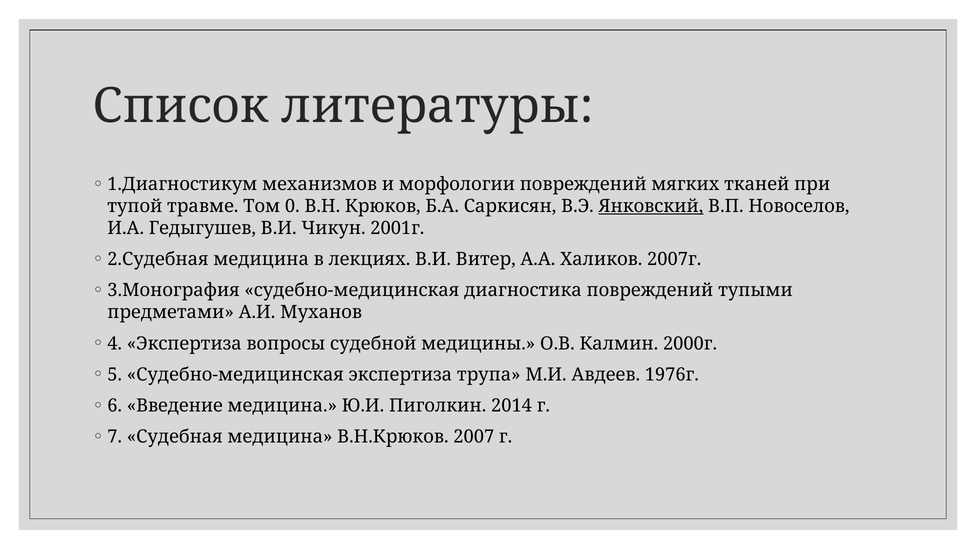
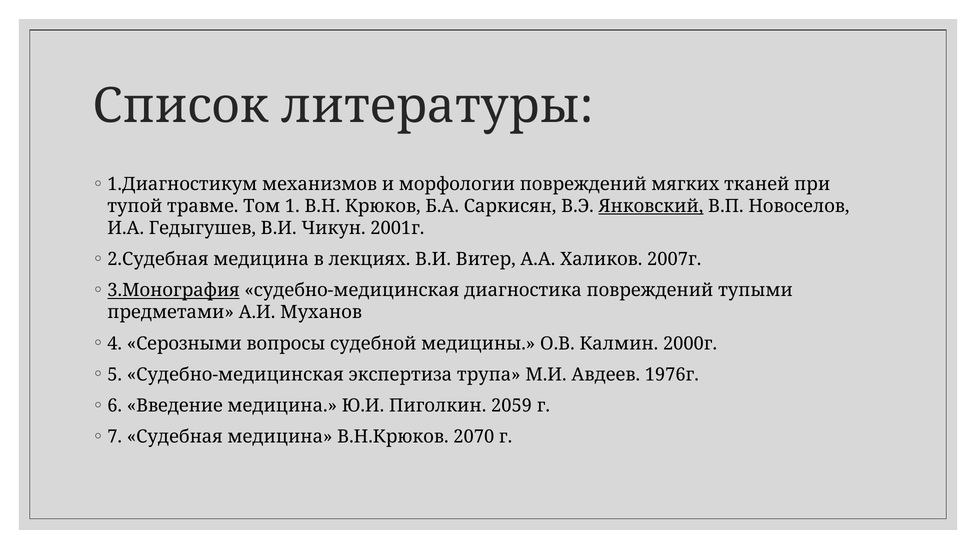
0: 0 -> 1
3.Монография underline: none -> present
4 Экспертиза: Экспертиза -> Серозными
2014: 2014 -> 2059
2007: 2007 -> 2070
